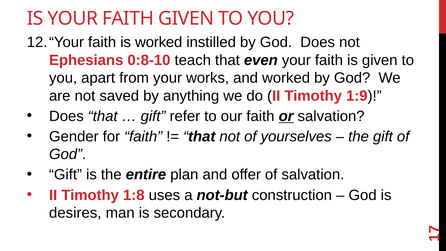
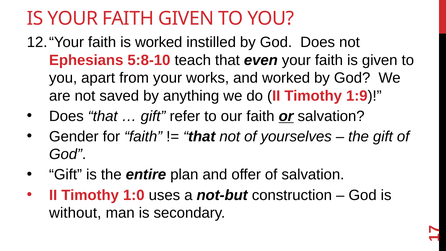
0:8-10: 0:8-10 -> 5:8-10
1:8: 1:8 -> 1:0
desires: desires -> without
